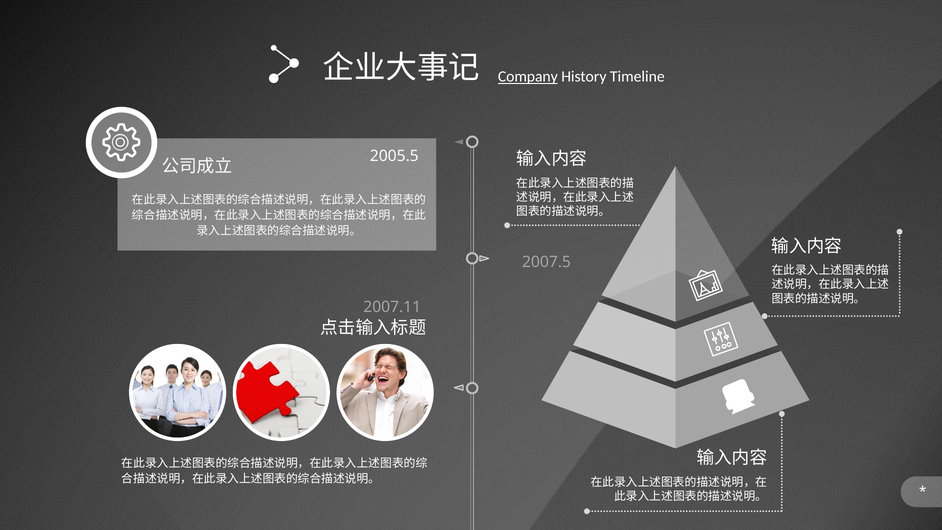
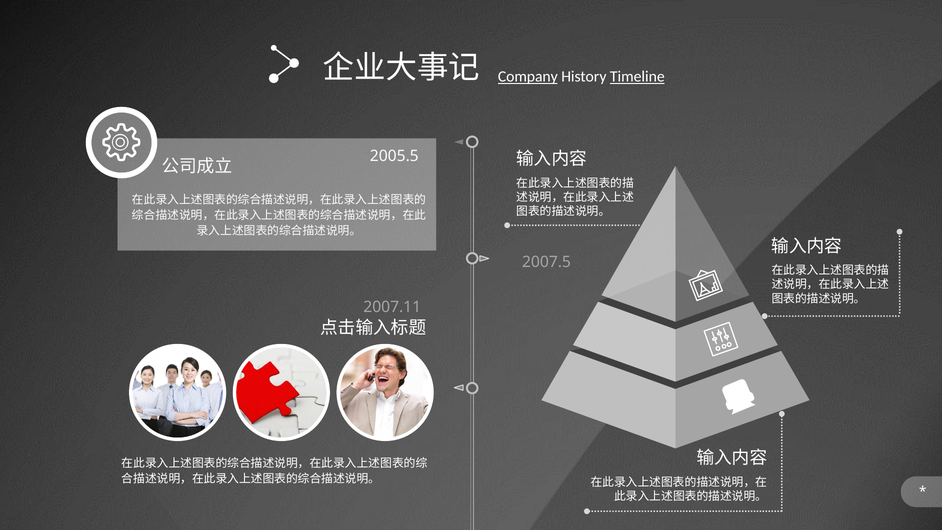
Timeline underline: none -> present
